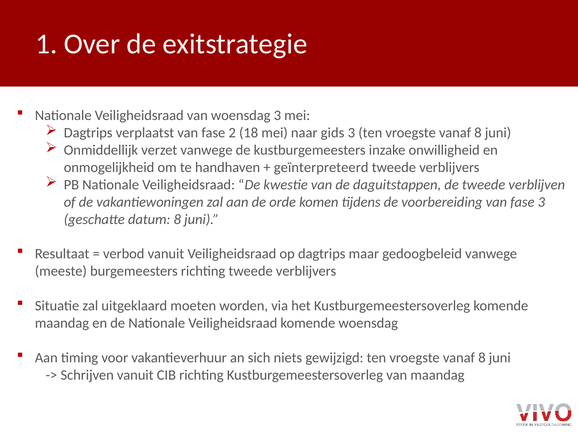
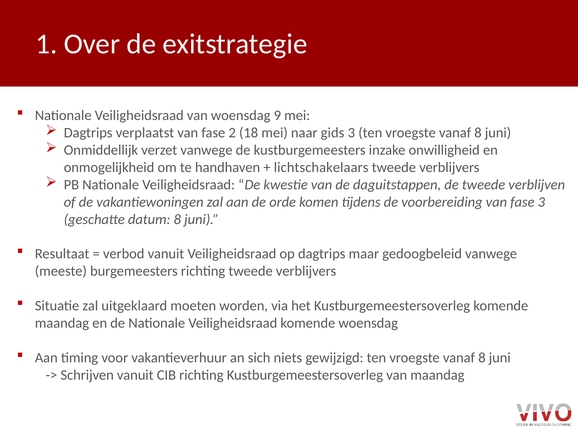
woensdag 3: 3 -> 9
geïnterpreteerd: geïnterpreteerd -> lichtschakelaars
